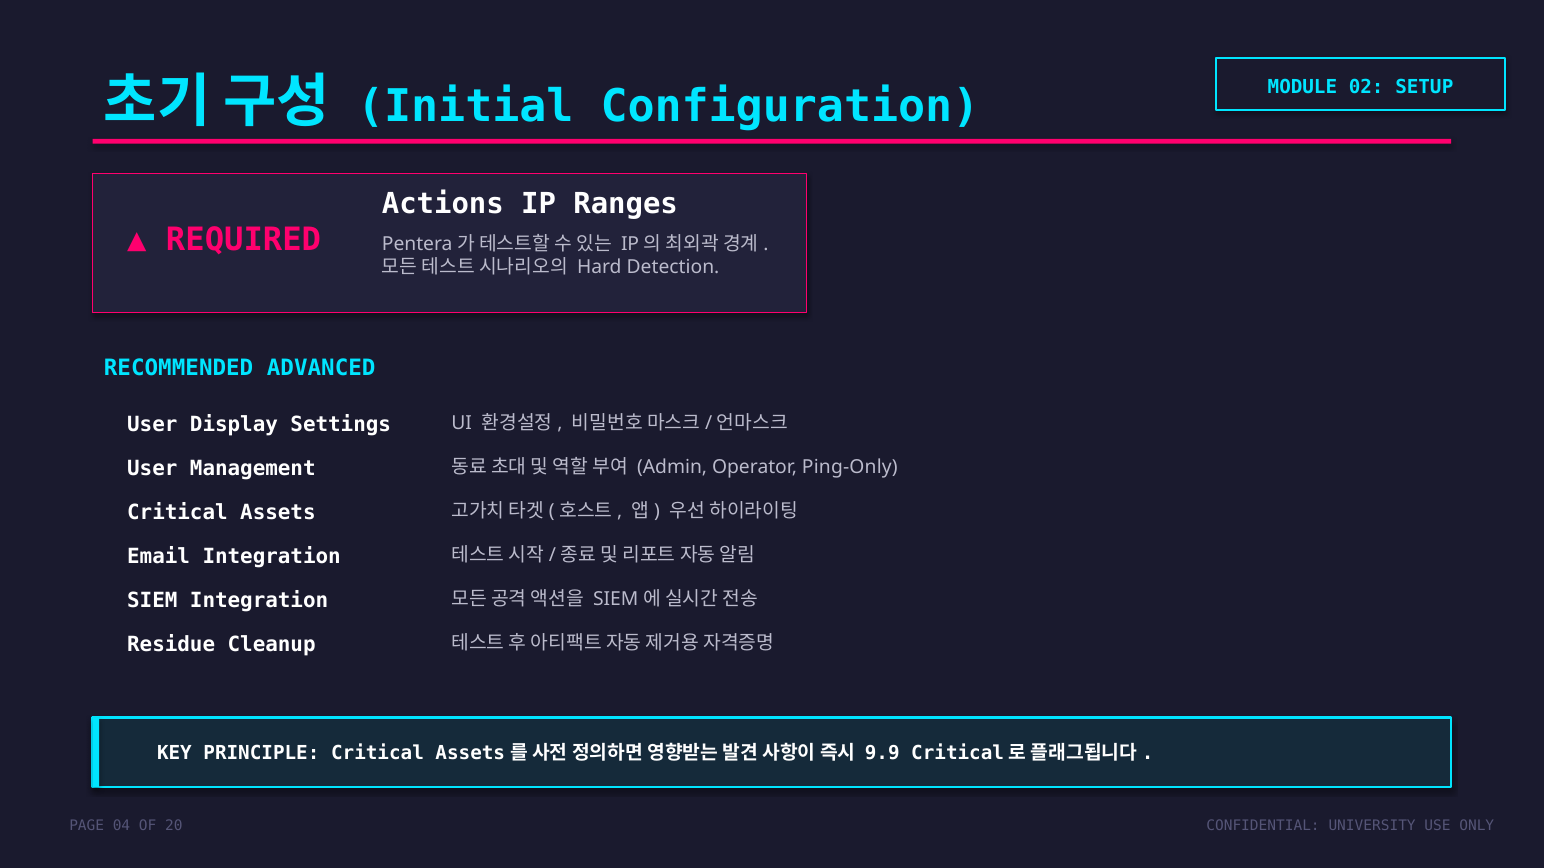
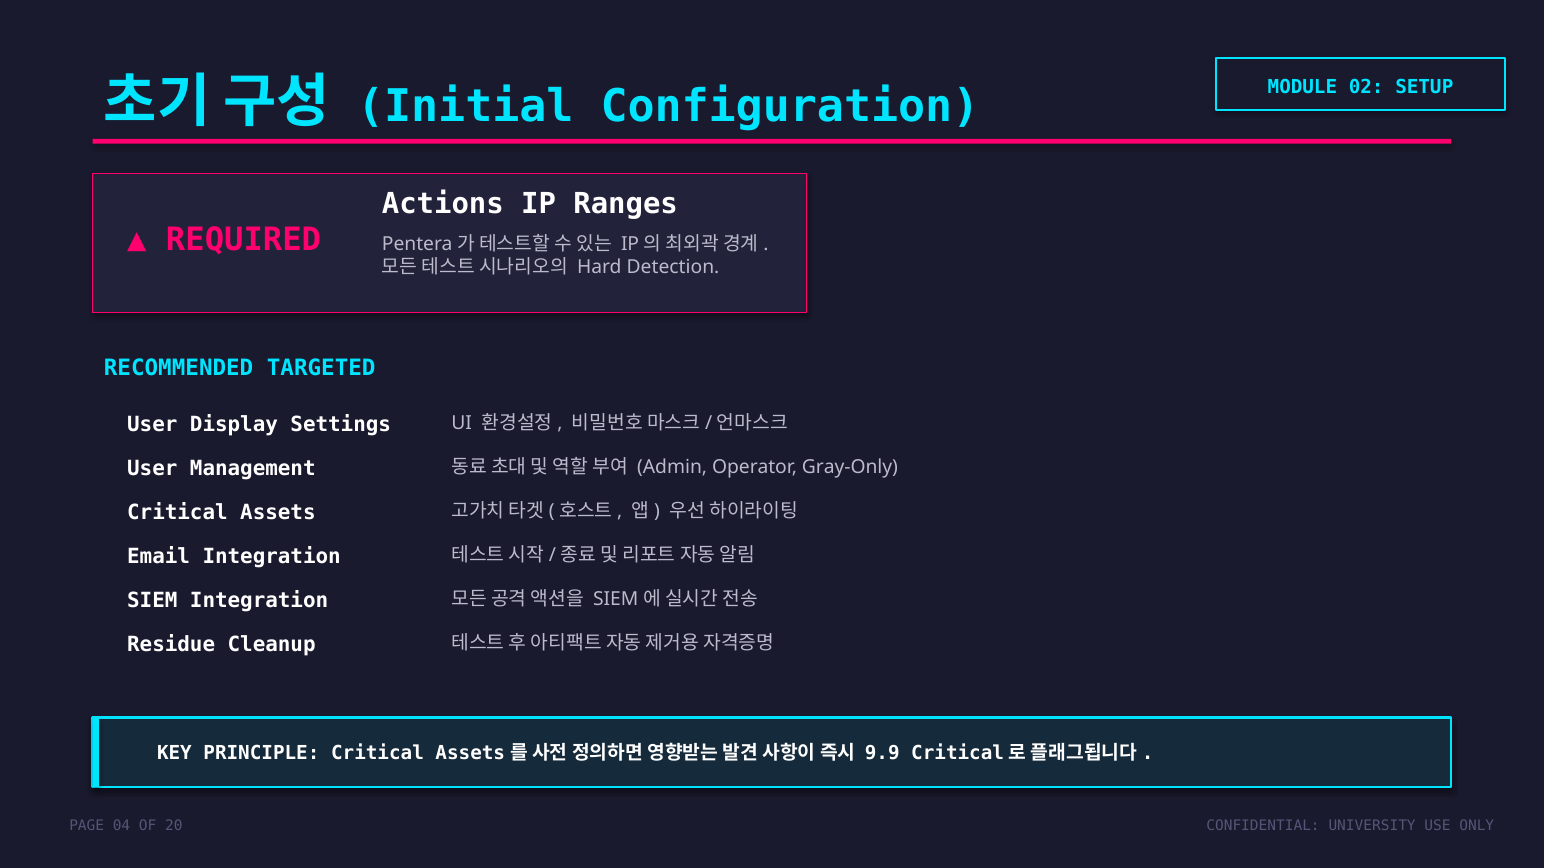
ADVANCED: ADVANCED -> TARGETED
Ping-Only: Ping-Only -> Gray-Only
